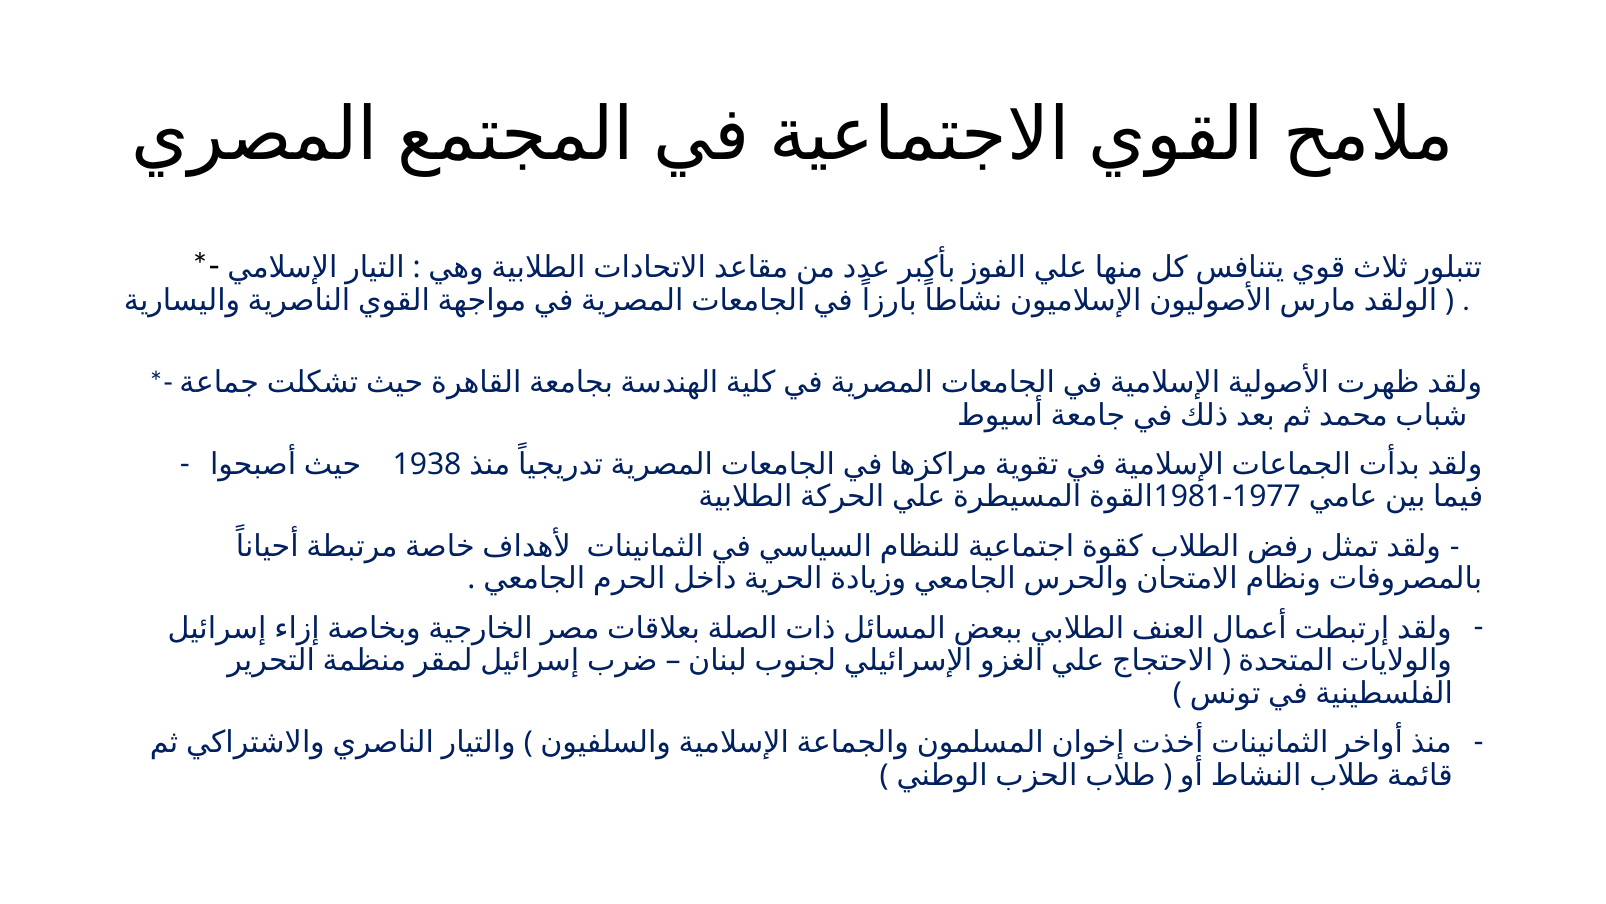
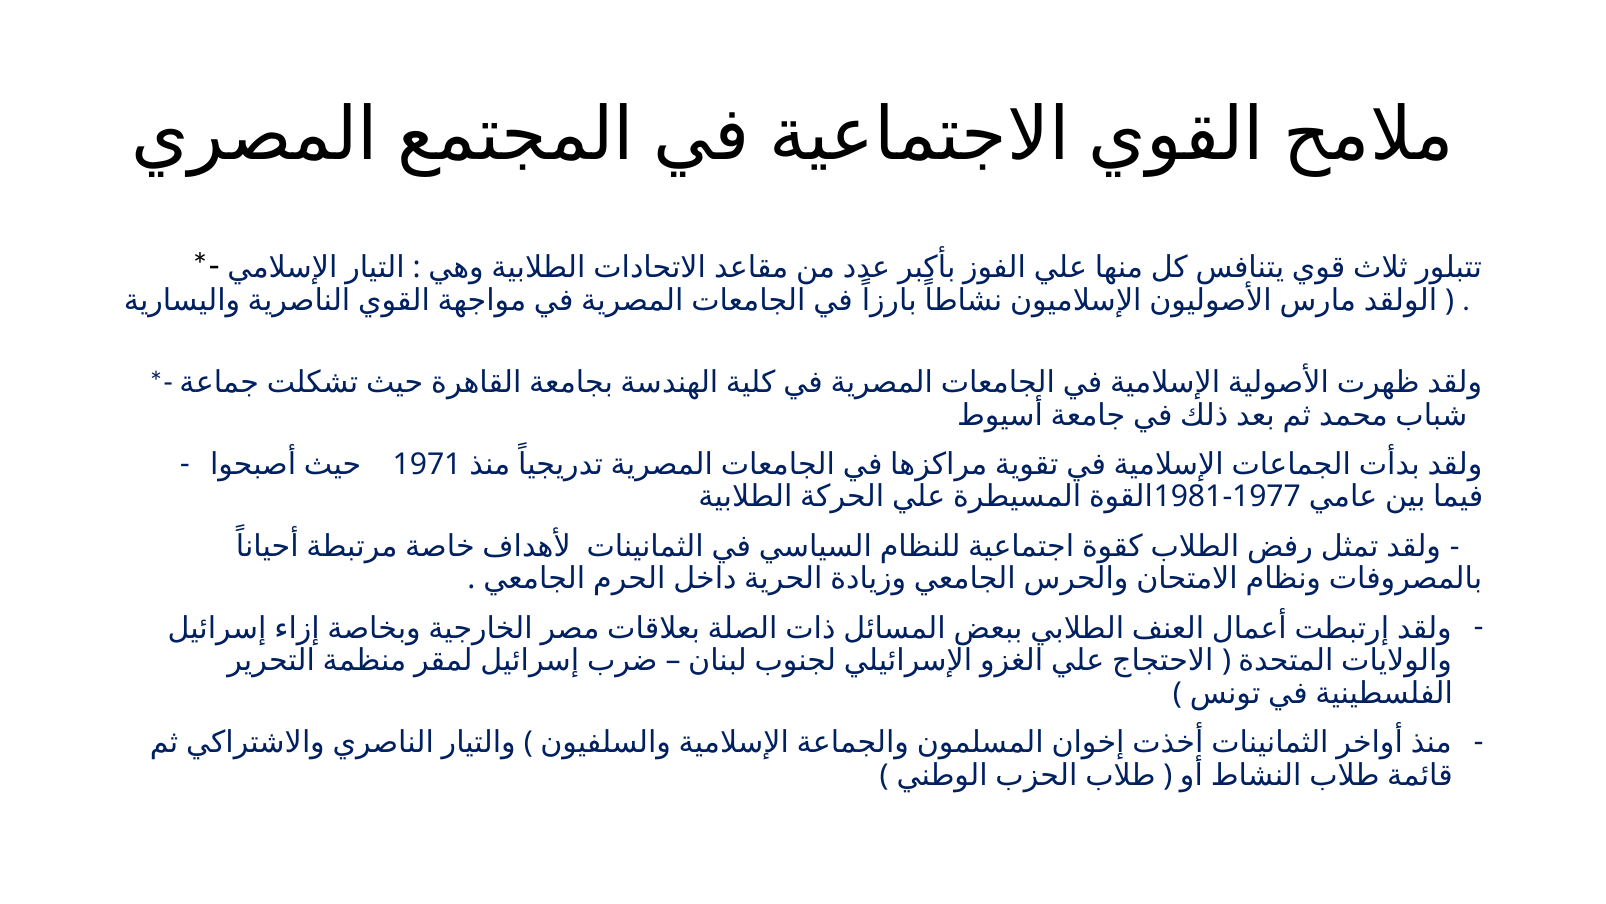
1938: 1938 -> 1971
